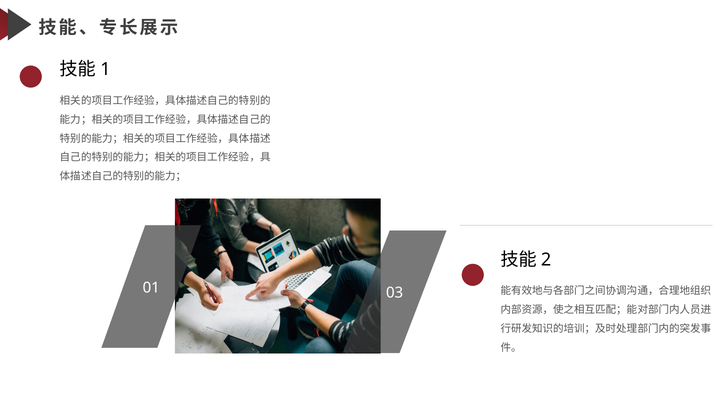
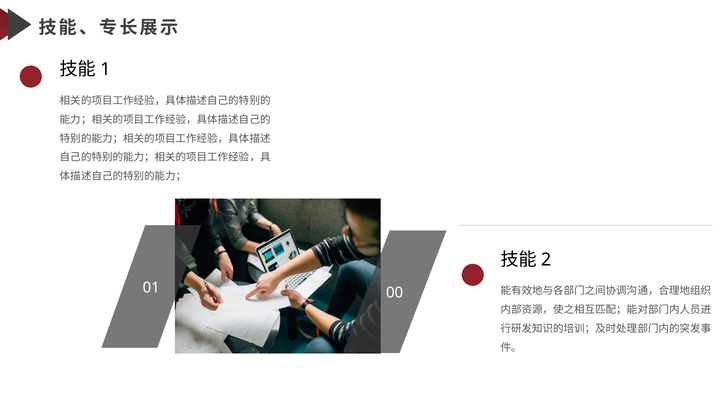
03: 03 -> 00
